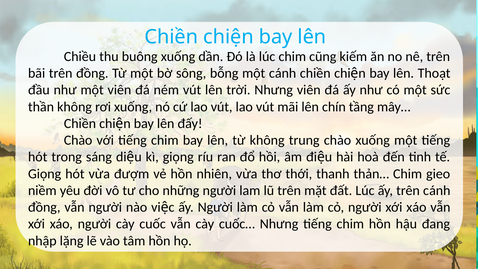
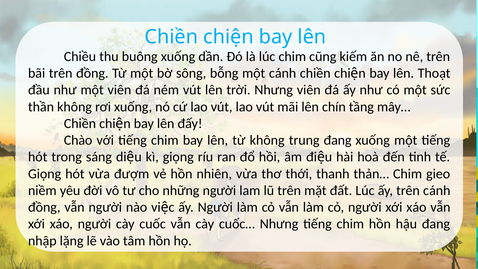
trung chào: chào -> đang
